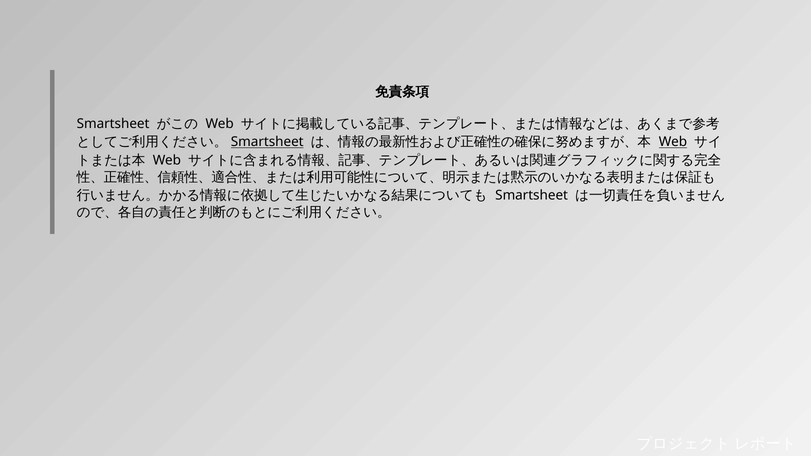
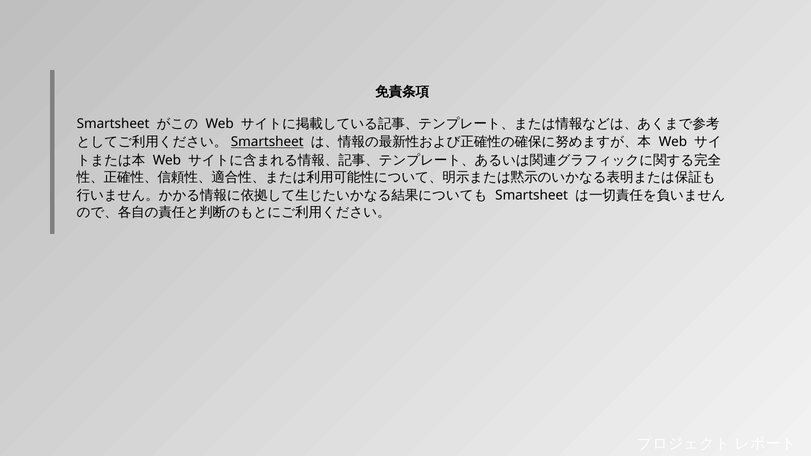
Web at (673, 142) underline: present -> none
